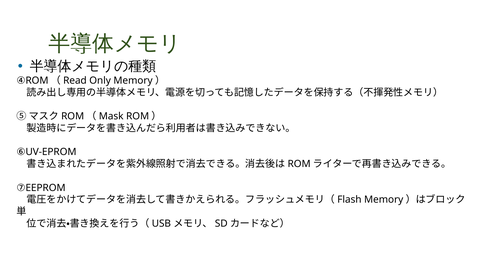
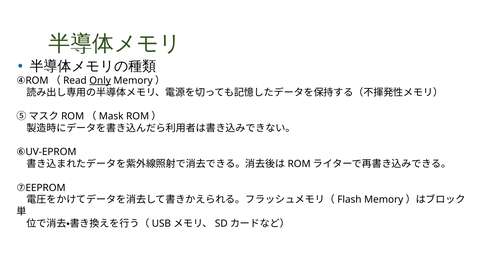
Only underline: none -> present
